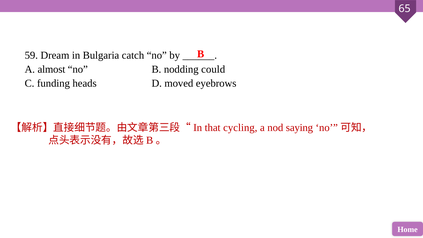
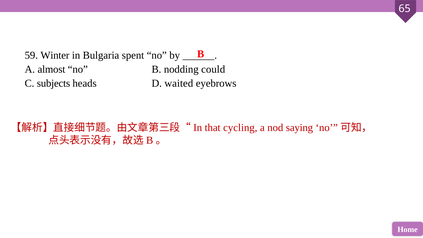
Dream: Dream -> Winter
catch: catch -> spent
funding: funding -> subjects
moved: moved -> waited
